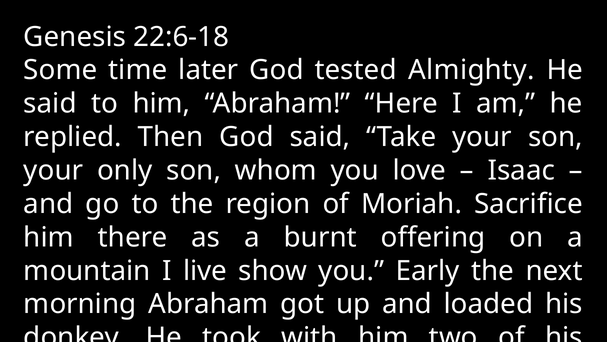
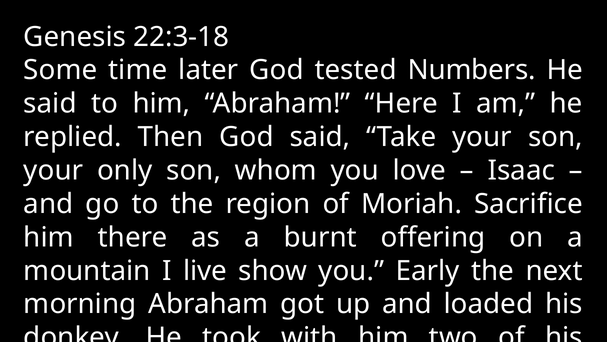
22:6-18: 22:6-18 -> 22:3-18
Almighty: Almighty -> Numbers
